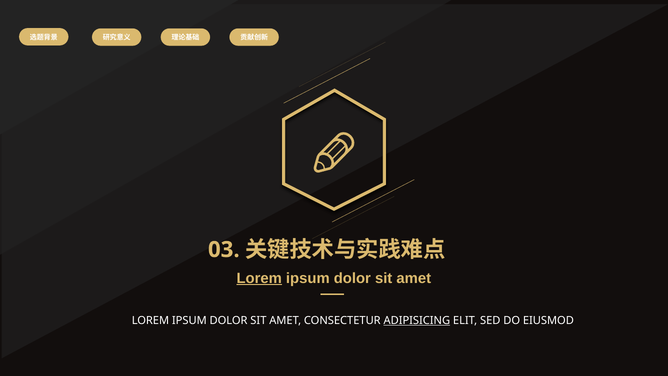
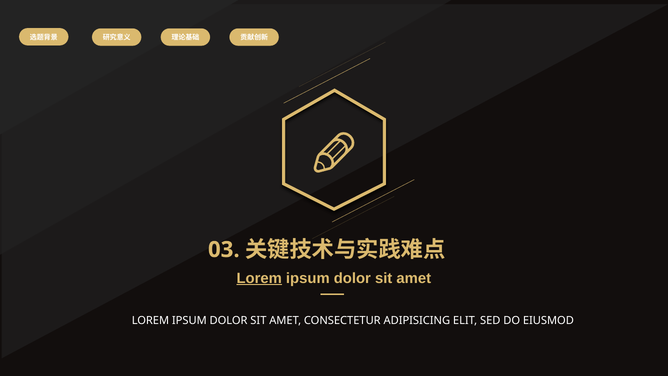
ADIPISICING underline: present -> none
